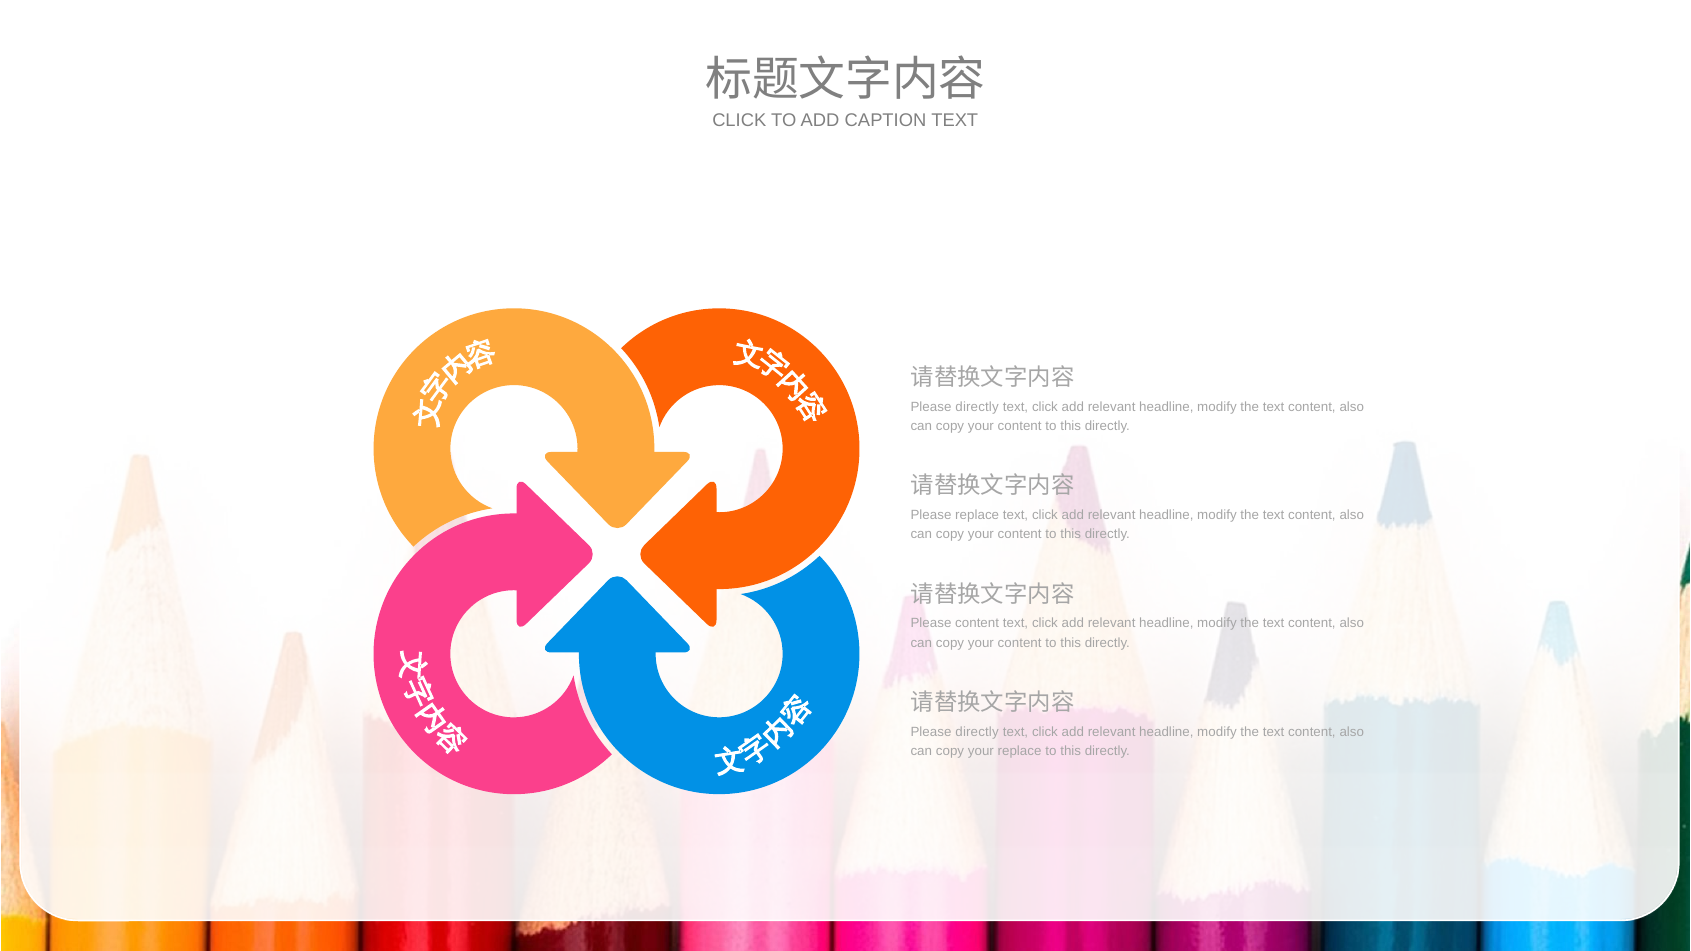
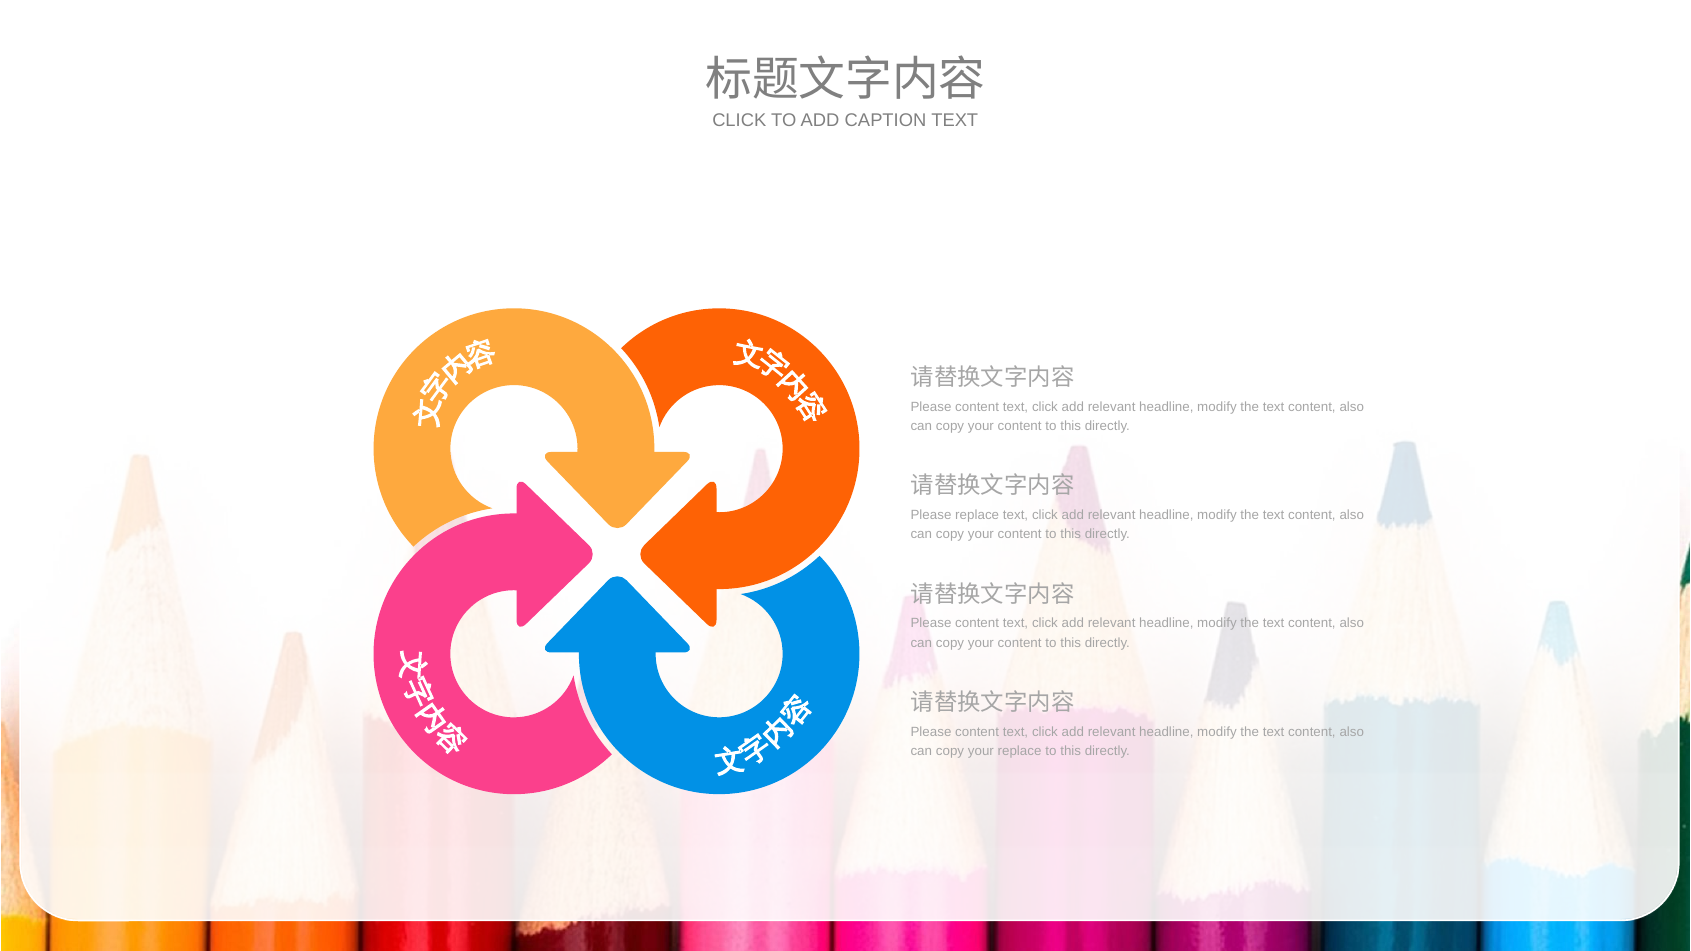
directly at (977, 407): directly -> content
directly at (977, 732): directly -> content
